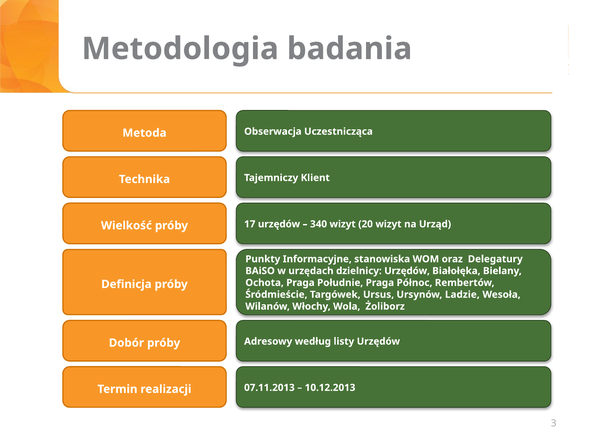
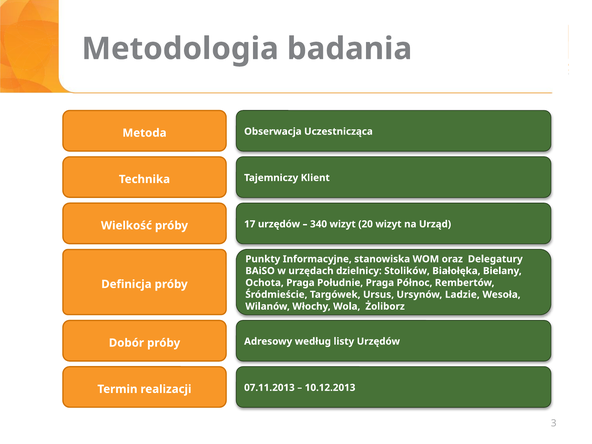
dzielnicy Urzędów: Urzędów -> Stolików
